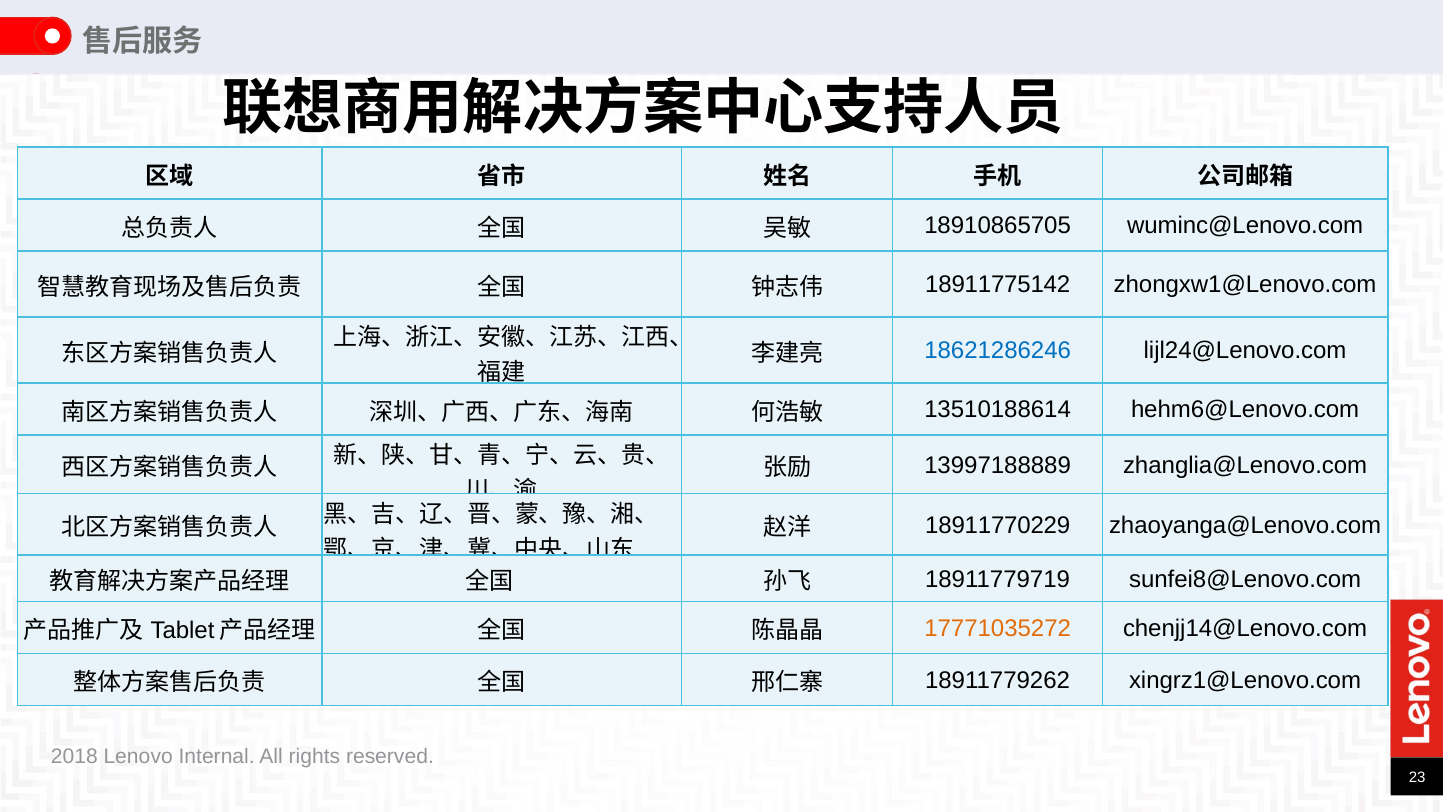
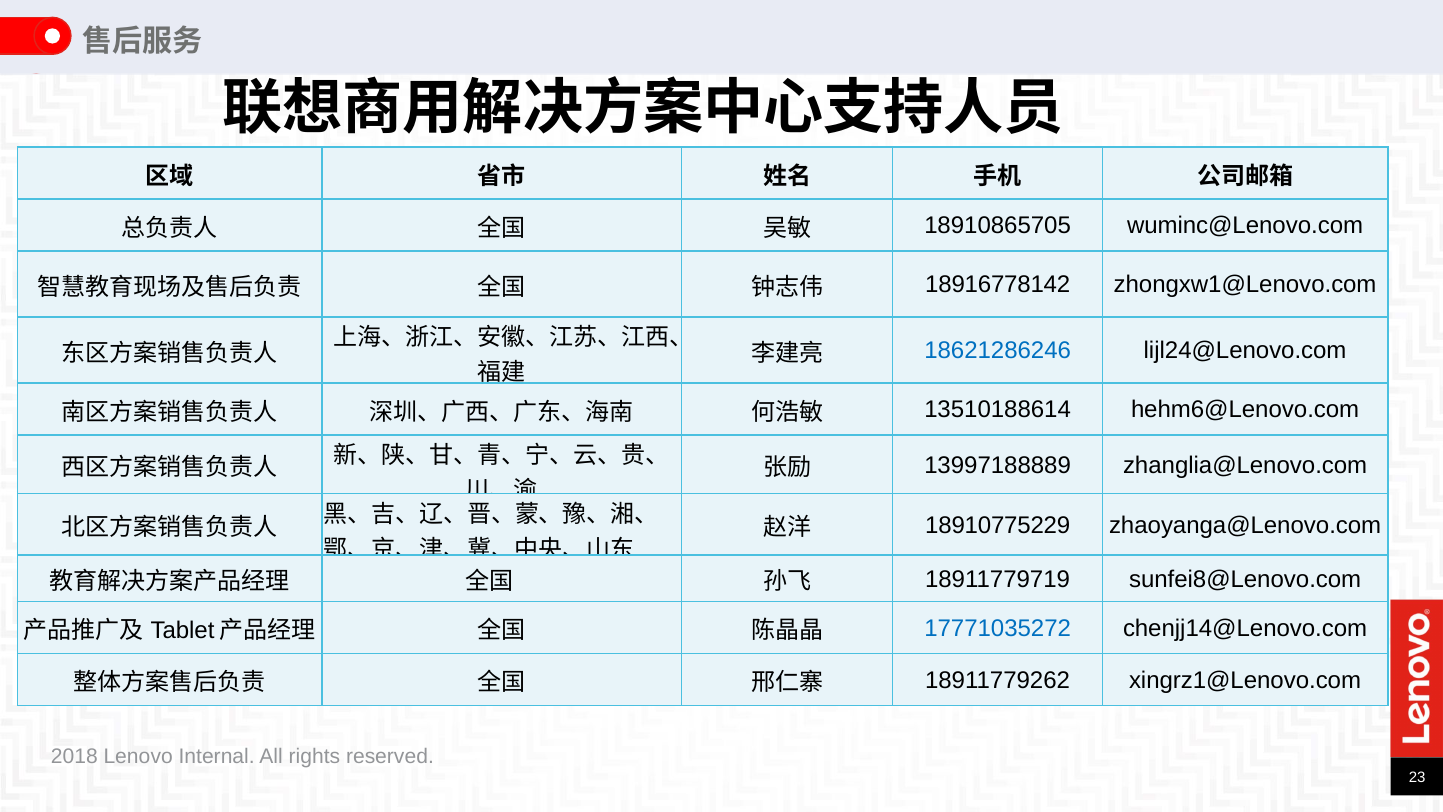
18911775142: 18911775142 -> 18916778142
18911770229: 18911770229 -> 18910775229
17771035272 colour: orange -> blue
